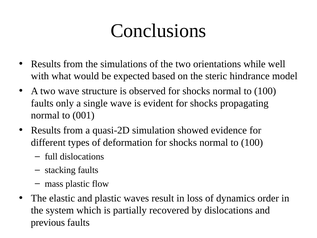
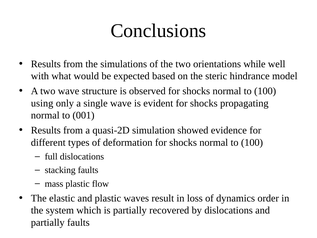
faults at (42, 103): faults -> using
previous at (48, 222): previous -> partially
